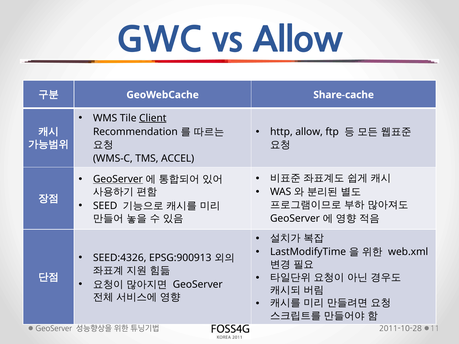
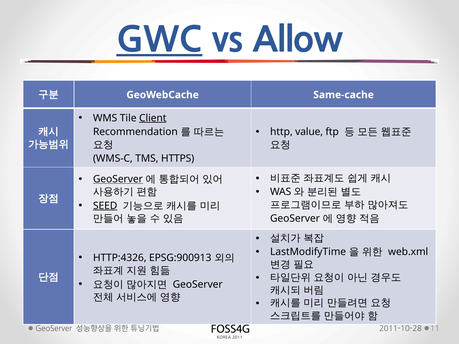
GWC underline: none -> present
Share-cache: Share-cache -> Same-cache
http allow: allow -> value
ACCEL: ACCEL -> HTTPS
SEED underline: none -> present
SEED:4326: SEED:4326 -> HTTP:4326
